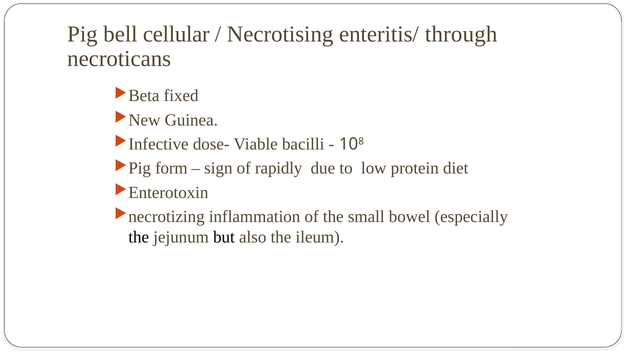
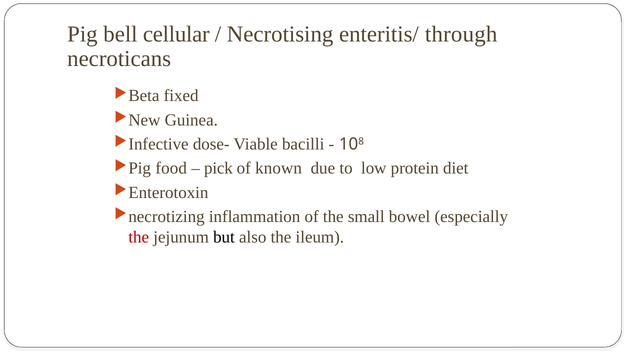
form: form -> food
sign: sign -> pick
rapidly: rapidly -> known
the at (139, 237) colour: black -> red
